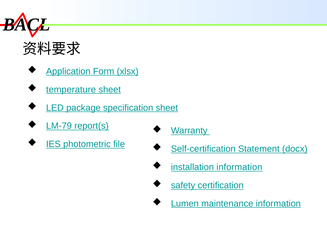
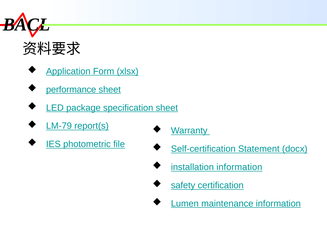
temperature: temperature -> performance
